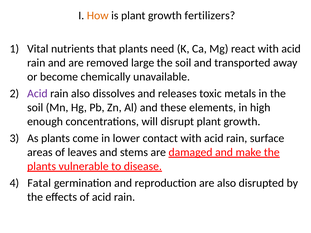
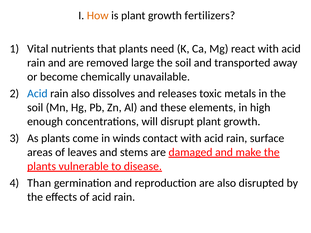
Acid at (37, 94) colour: purple -> blue
lower: lower -> winds
Fatal: Fatal -> Than
